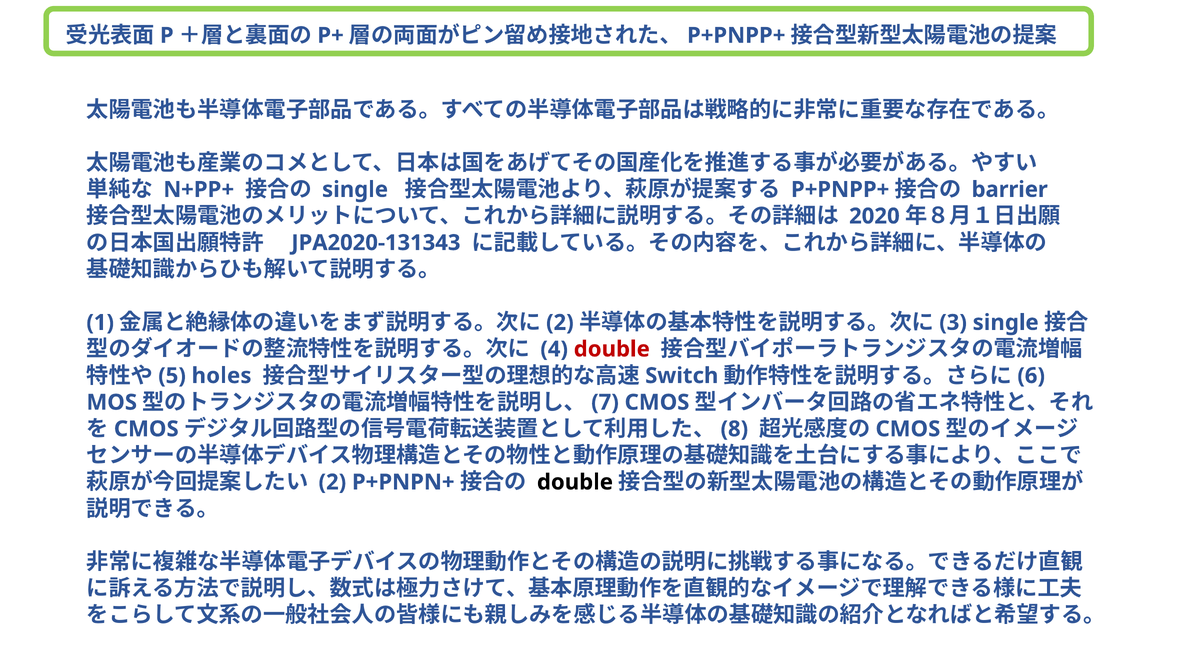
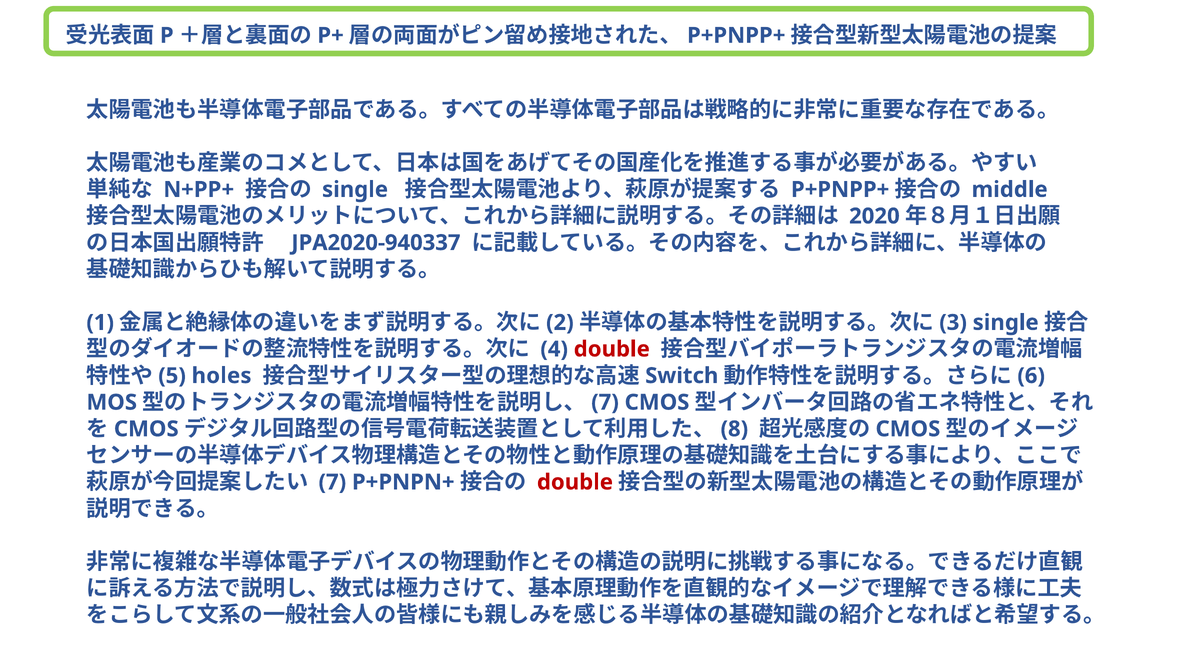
barrier: barrier -> middle
JPA2020-131343: JPA2020-131343 -> JPA2020-940337
2 at (332, 482): 2 -> 7
double at (575, 482) colour: black -> red
